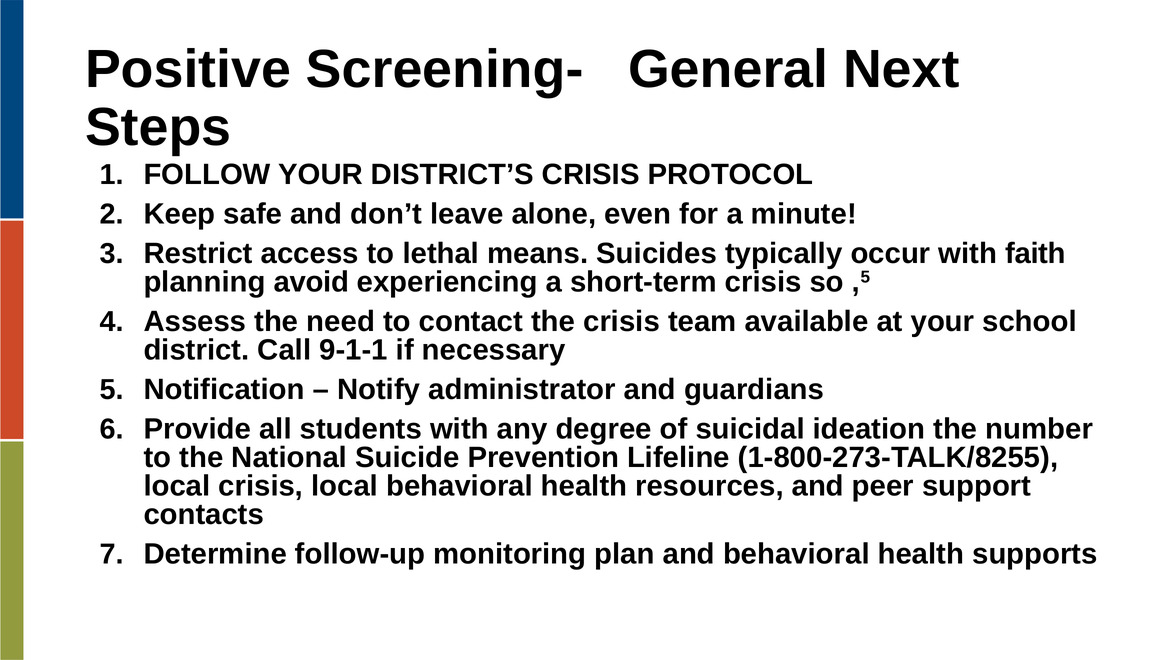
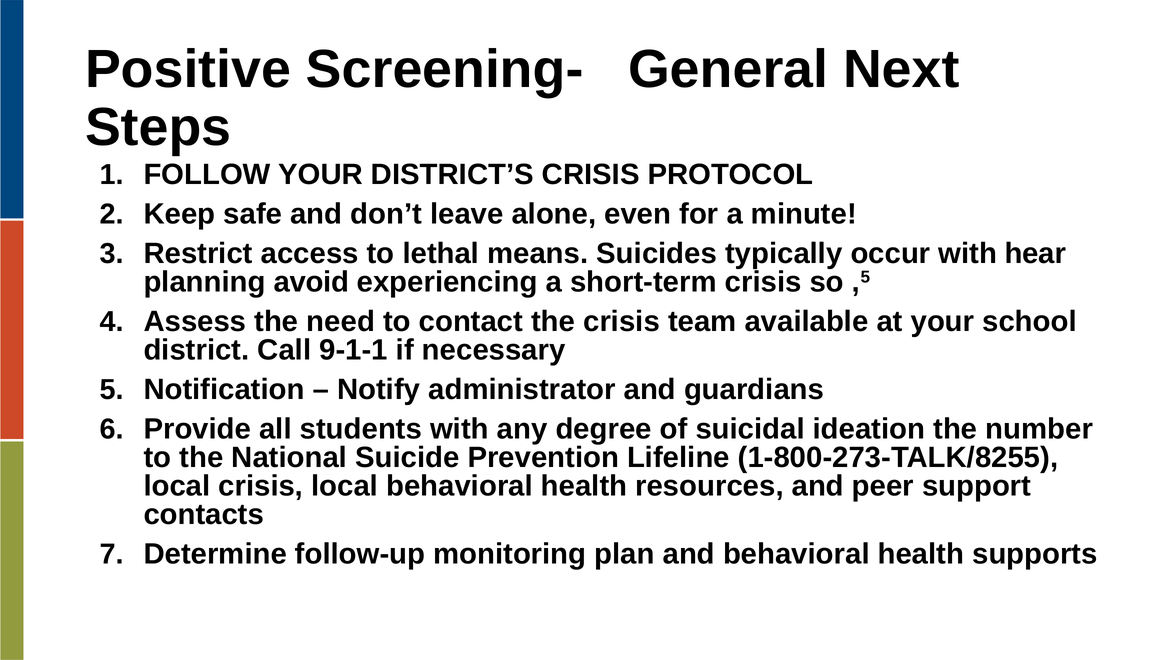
faith: faith -> hear
